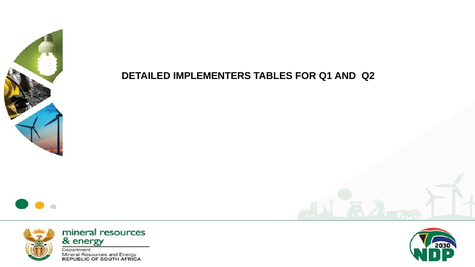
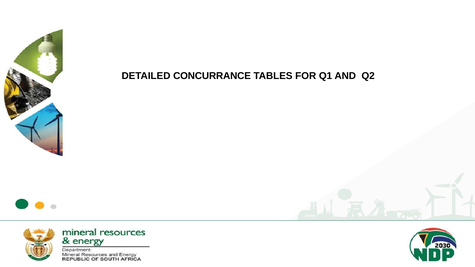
IMPLEMENTERS: IMPLEMENTERS -> CONCURRANCE
